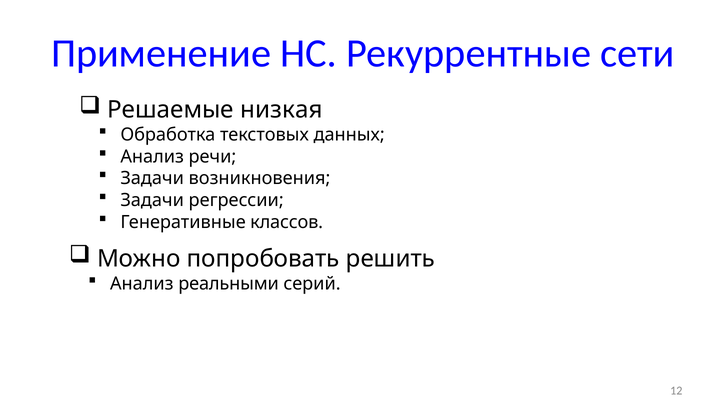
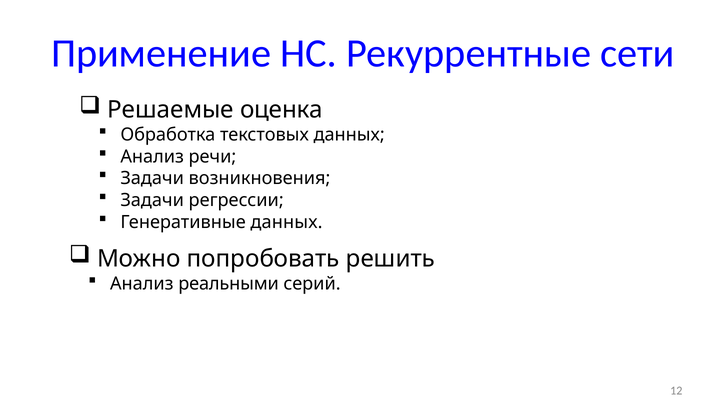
низкая: низкая -> оценка
Генеративные классов: классов -> данных
